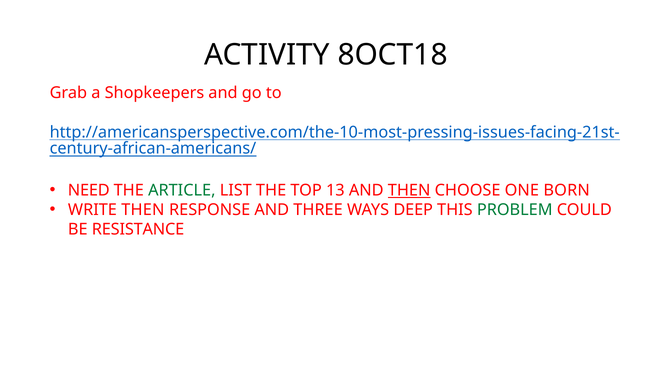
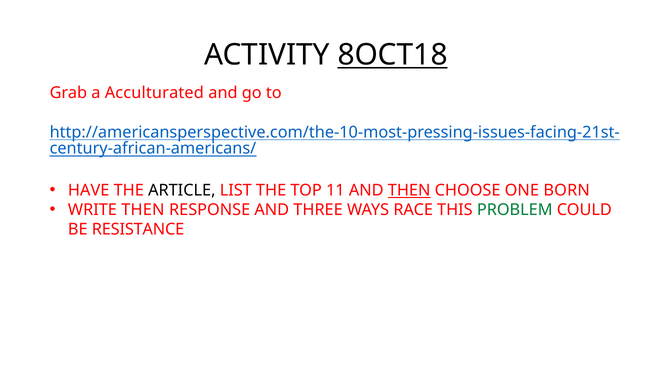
8OCT18 underline: none -> present
Shopkeepers: Shopkeepers -> Acculturated
NEED: NEED -> HAVE
ARTICLE colour: green -> black
13: 13 -> 11
DEEP: DEEP -> RACE
